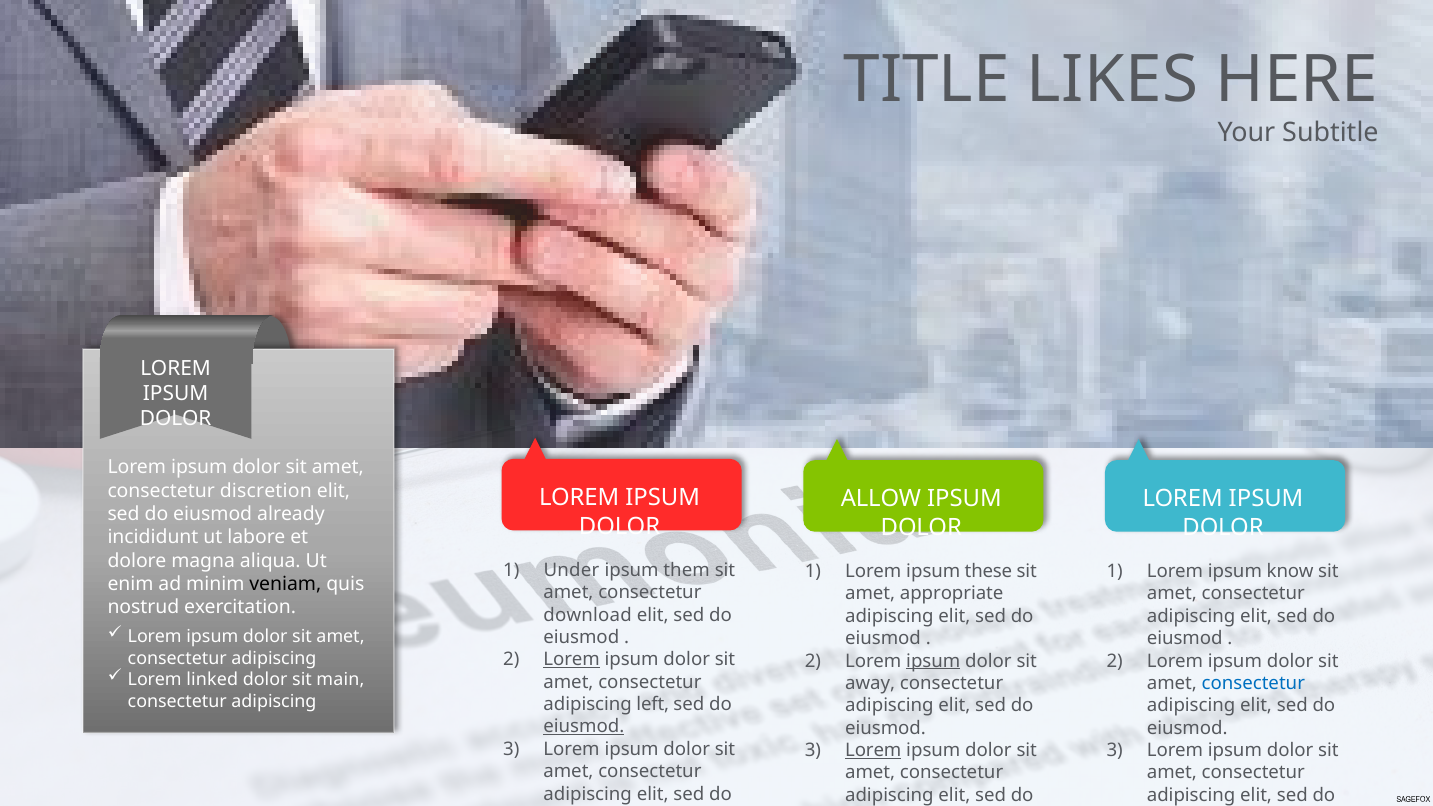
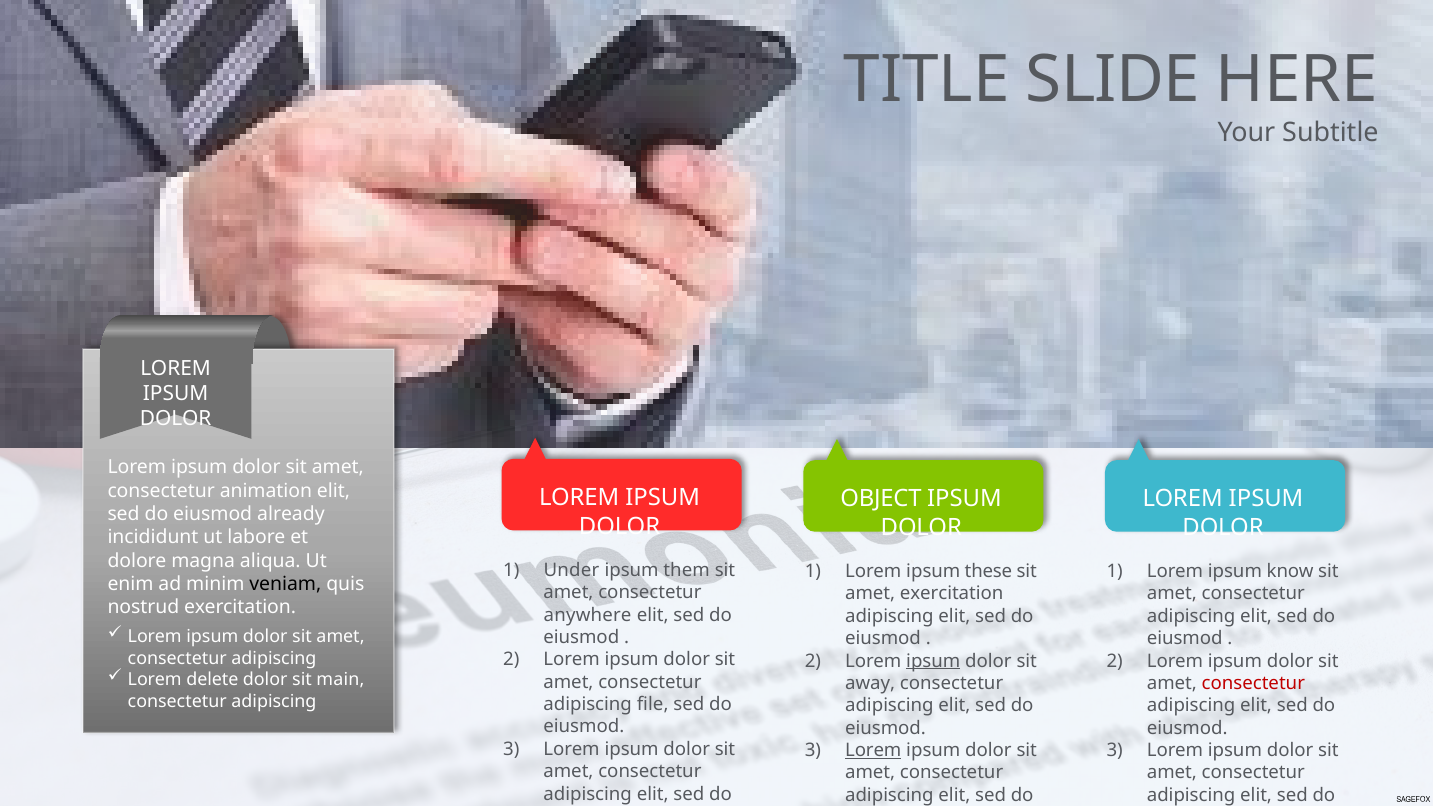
LIKES: LIKES -> SLIDE
discretion: discretion -> animation
ALLOW: ALLOW -> OBJECT
amet appropriate: appropriate -> exercitation
download: download -> anywhere
Lorem at (572, 660) underline: present -> none
linked: linked -> delete
consectetur at (1253, 683) colour: blue -> red
left: left -> file
eiusmod at (584, 727) underline: present -> none
